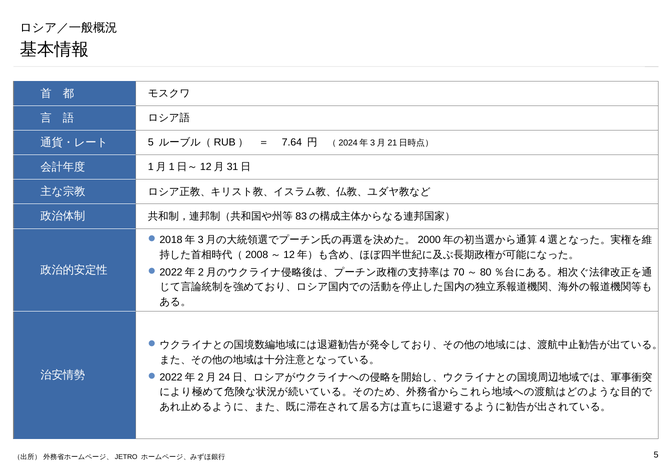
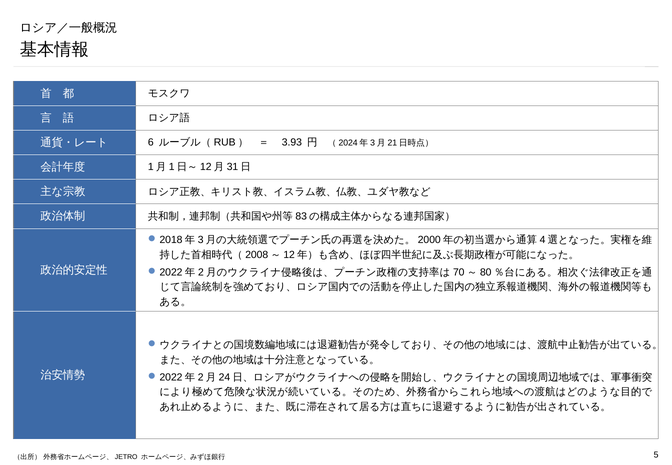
5 at (151, 143): 5 -> 6
7.64: 7.64 -> 3.93
